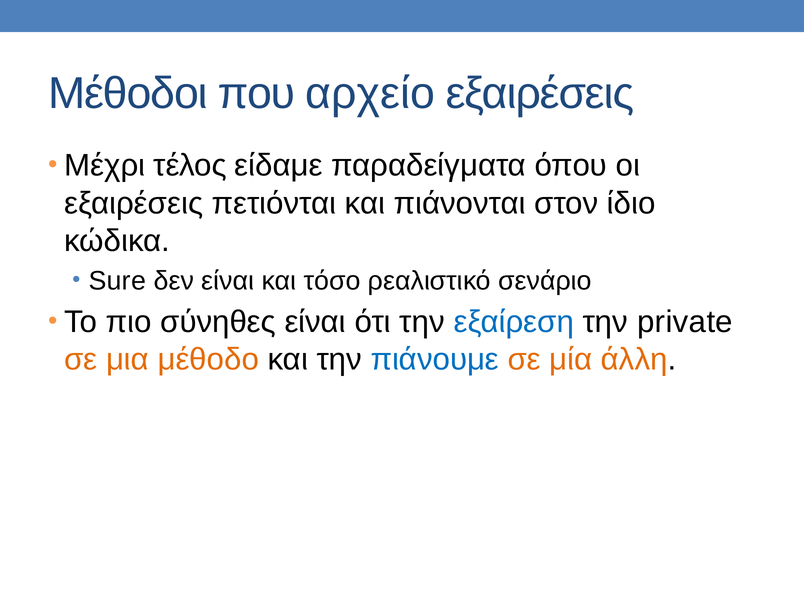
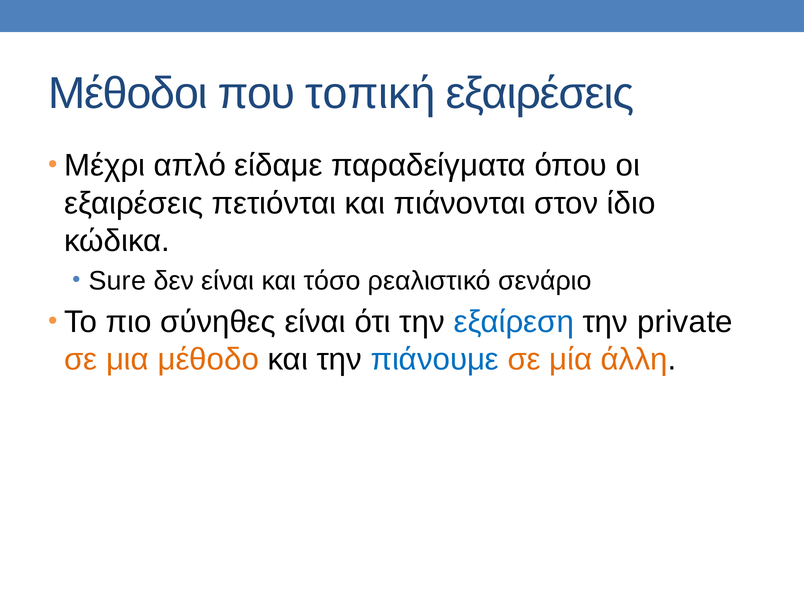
αρχείο: αρχείο -> τοπική
τέλος: τέλος -> απλό
